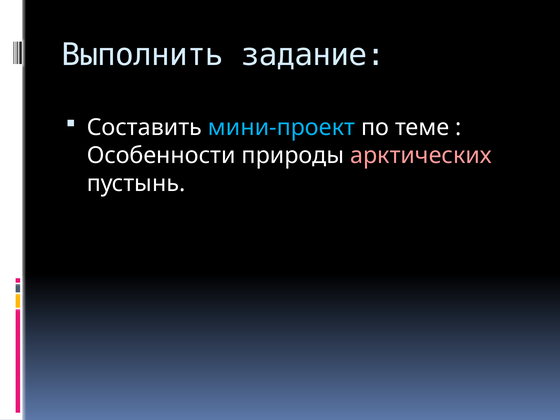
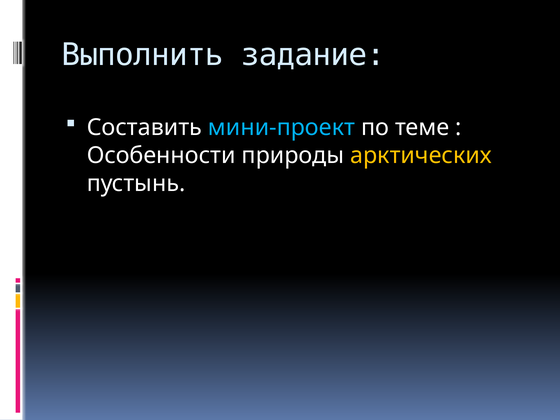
арктических colour: pink -> yellow
